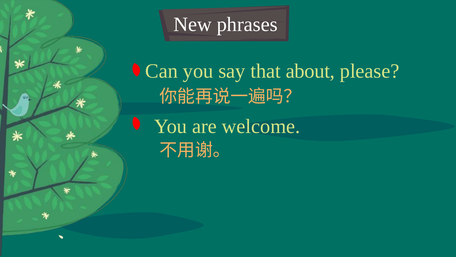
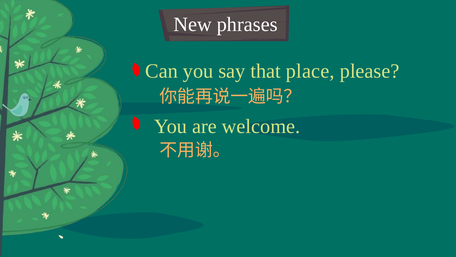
about: about -> place
